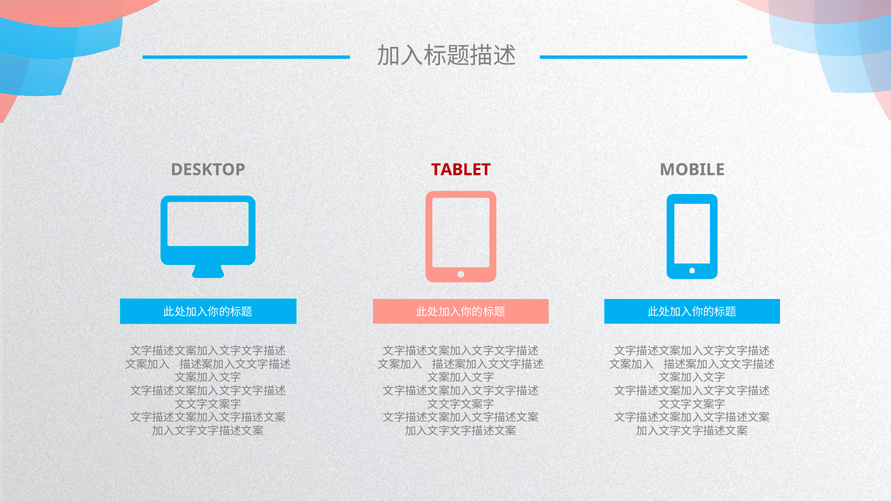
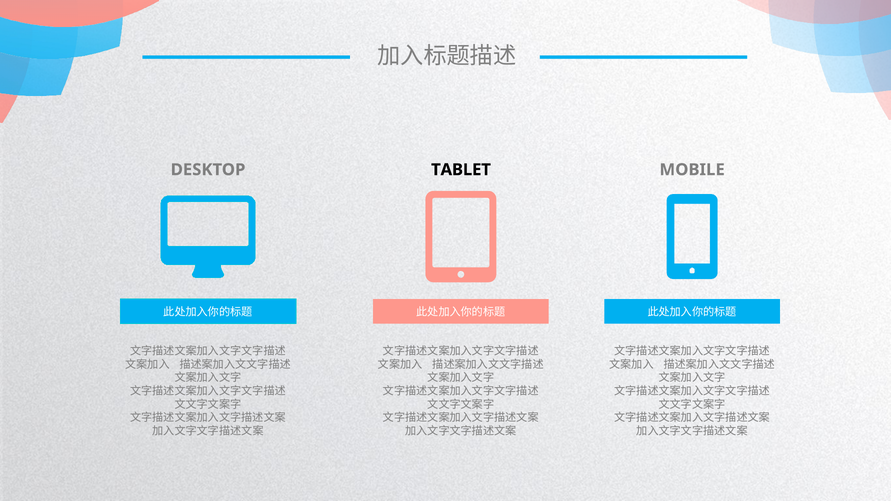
TABLET colour: red -> black
